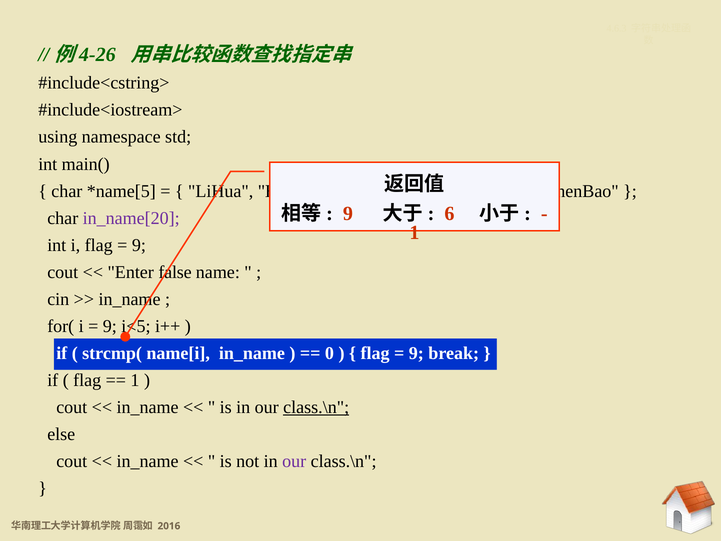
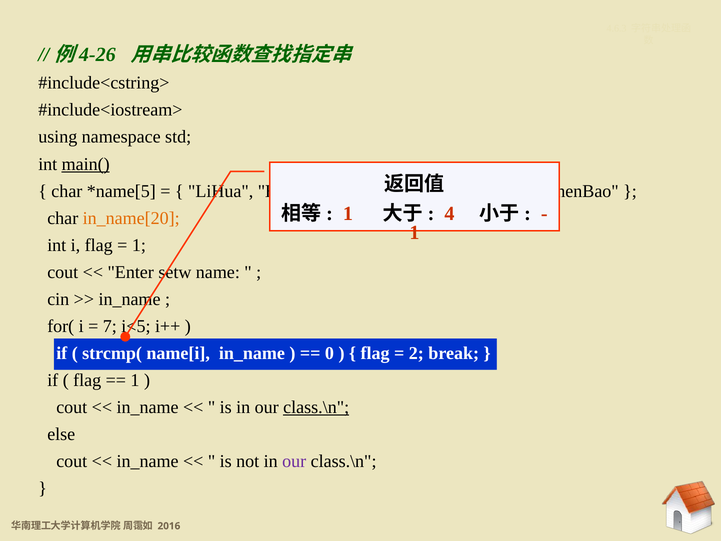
main( underline: none -> present
9 at (348, 214): 9 -> 1
6: 6 -> 4
in_name[20 colour: purple -> orange
9 at (139, 245): 9 -> 1
false: false -> setw
9 at (110, 326): 9 -> 7
9 at (416, 353): 9 -> 2
